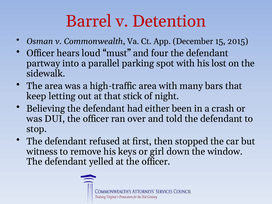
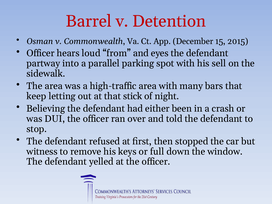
must: must -> from
four: four -> eyes
lost: lost -> sell
girl: girl -> full
